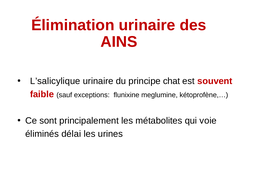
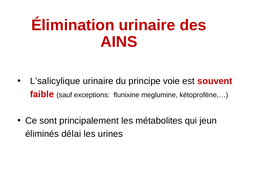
chat: chat -> voie
voie: voie -> jeun
